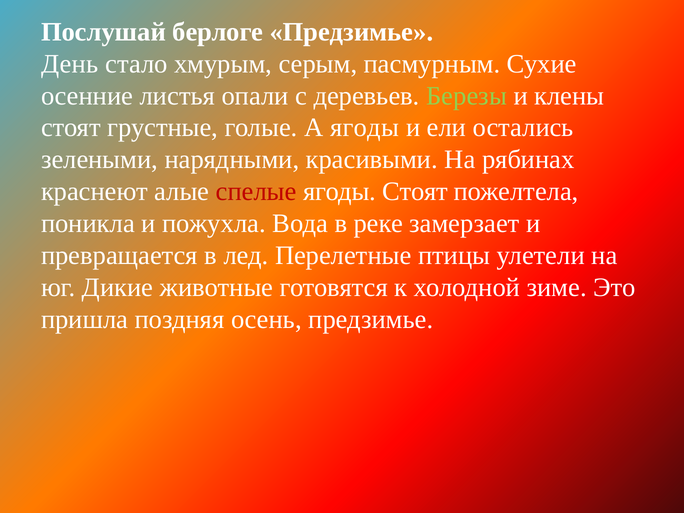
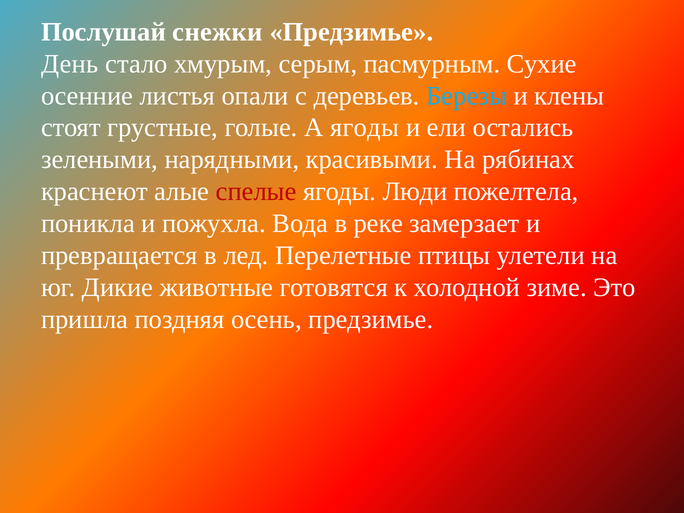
берлоге: берлоге -> снежки
Березы colour: light green -> light blue
ягоды Стоят: Стоят -> Люди
